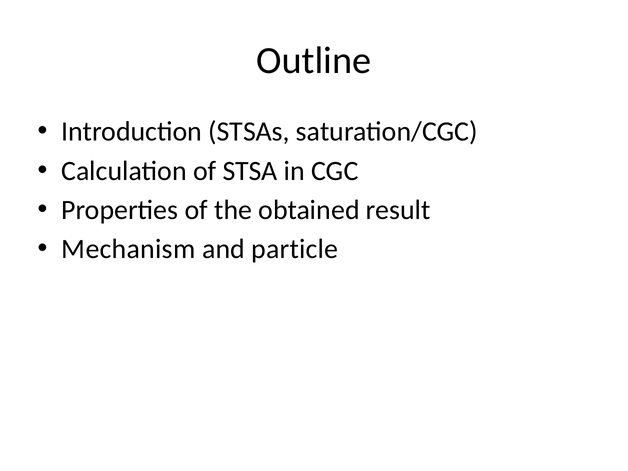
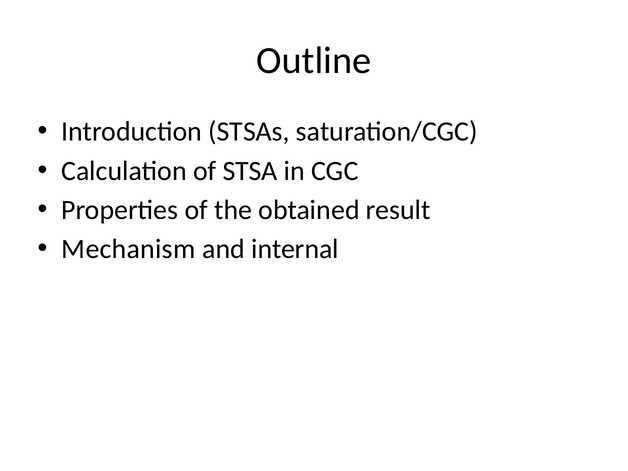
particle: particle -> internal
